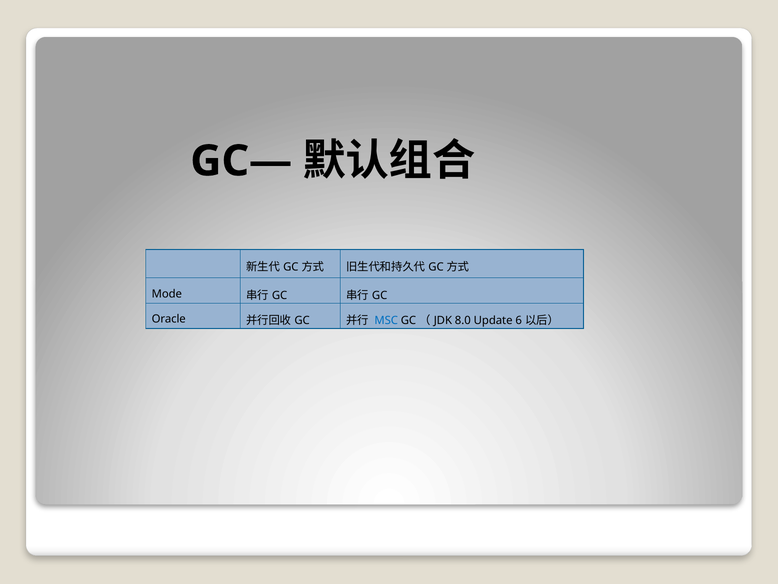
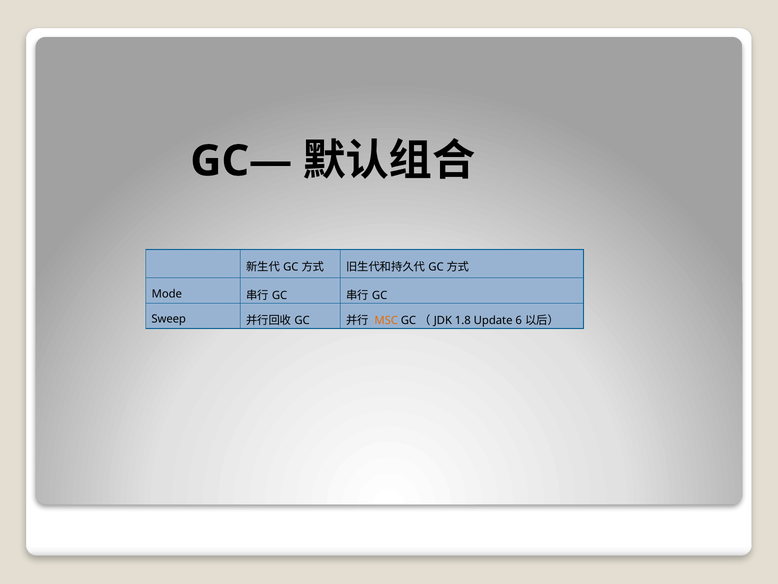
Oracle: Oracle -> Sweep
MSC colour: blue -> orange
8.0: 8.0 -> 1.8
